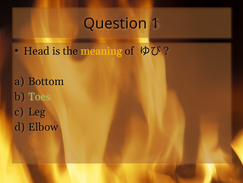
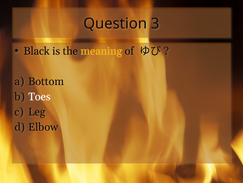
1: 1 -> 3
Head: Head -> Black
Toes colour: light green -> white
